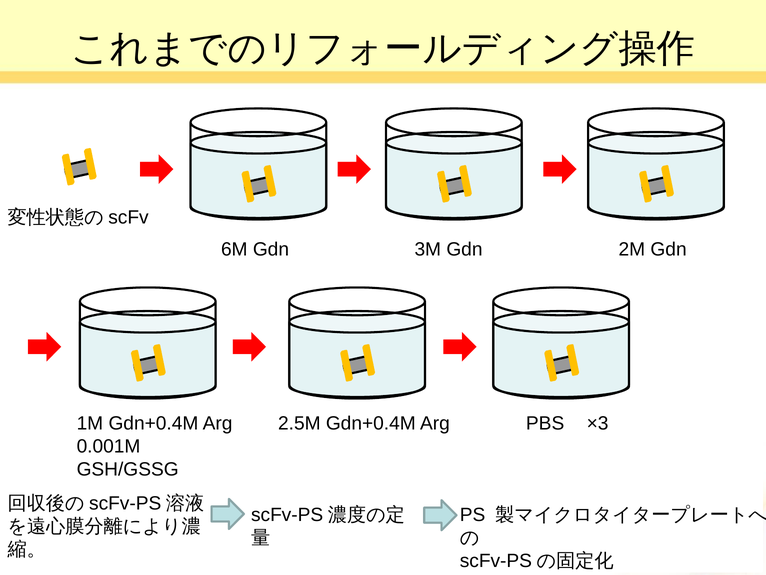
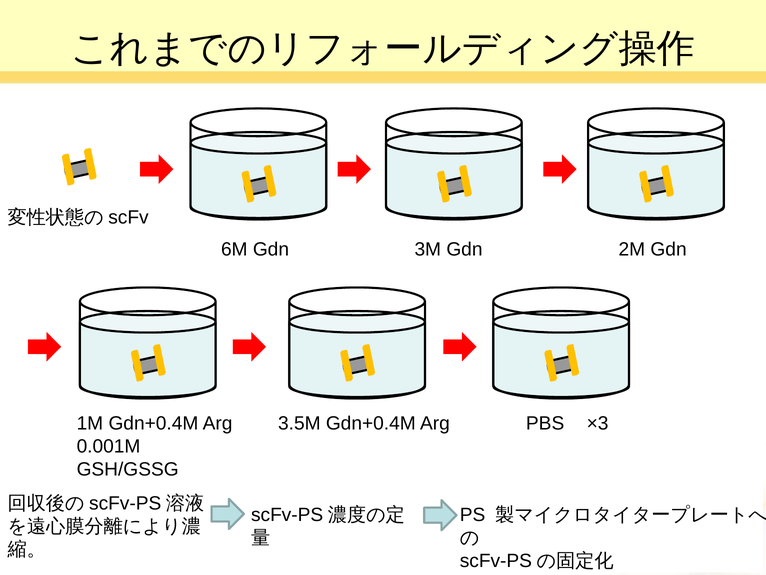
2.5M: 2.5M -> 3.5M
